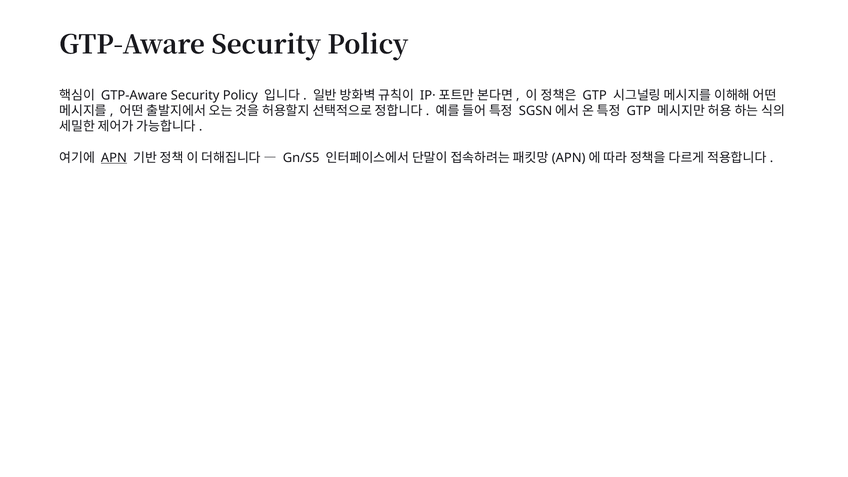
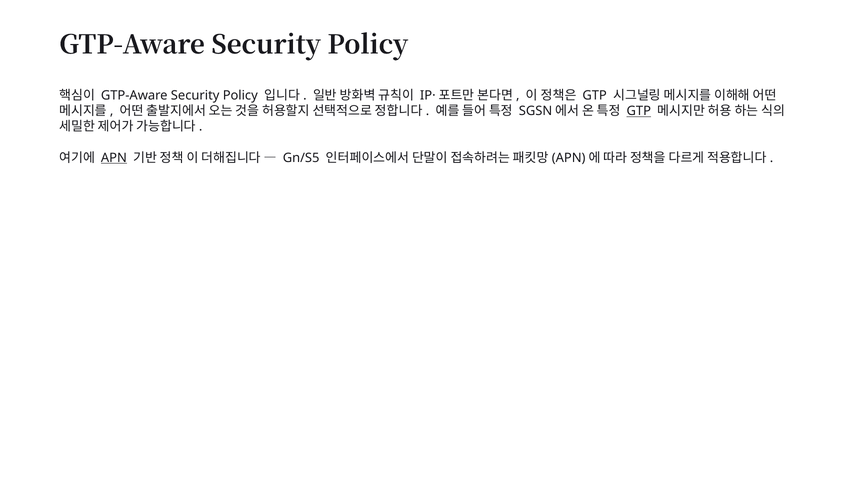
GTP at (639, 111) underline: none -> present
